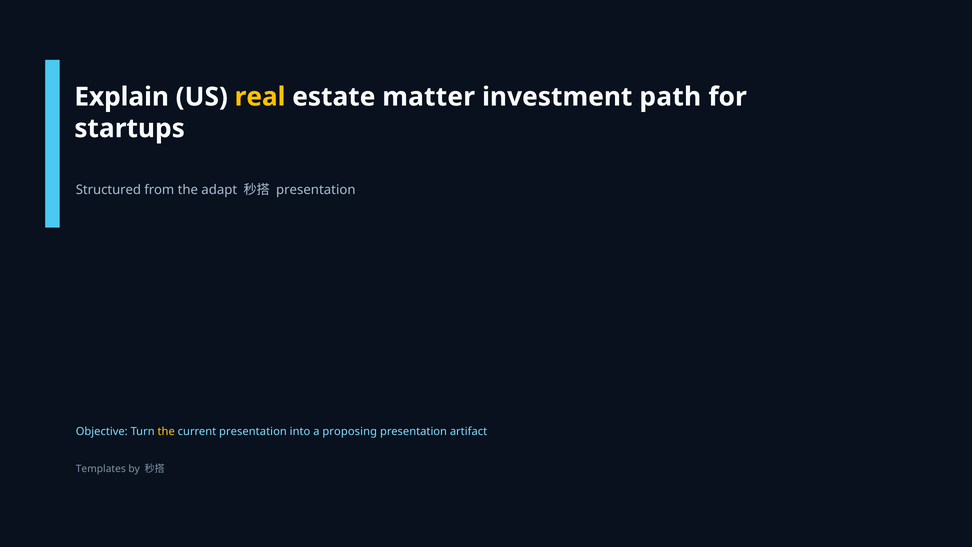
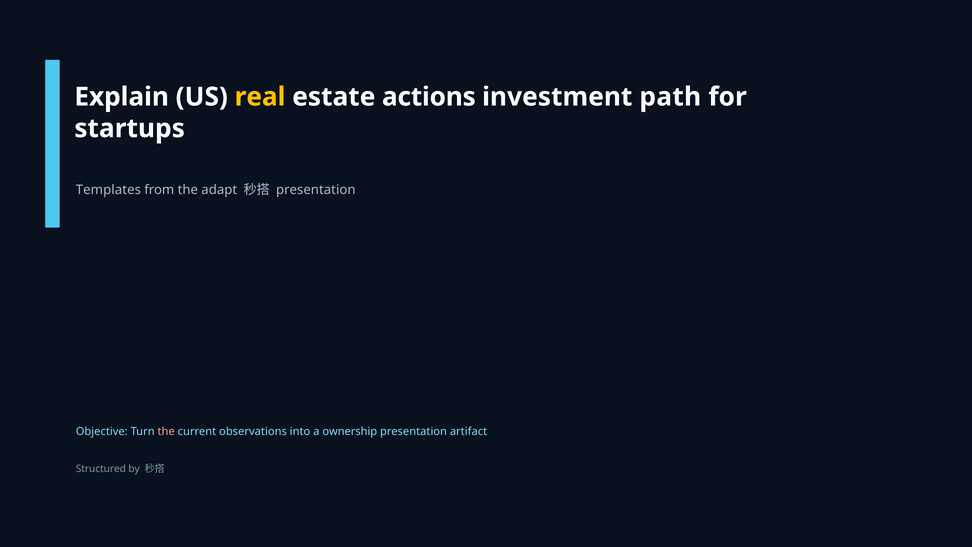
matter: matter -> actions
Structured: Structured -> Templates
the at (166, 432) colour: yellow -> pink
current presentation: presentation -> observations
proposing: proposing -> ownership
Templates: Templates -> Structured
